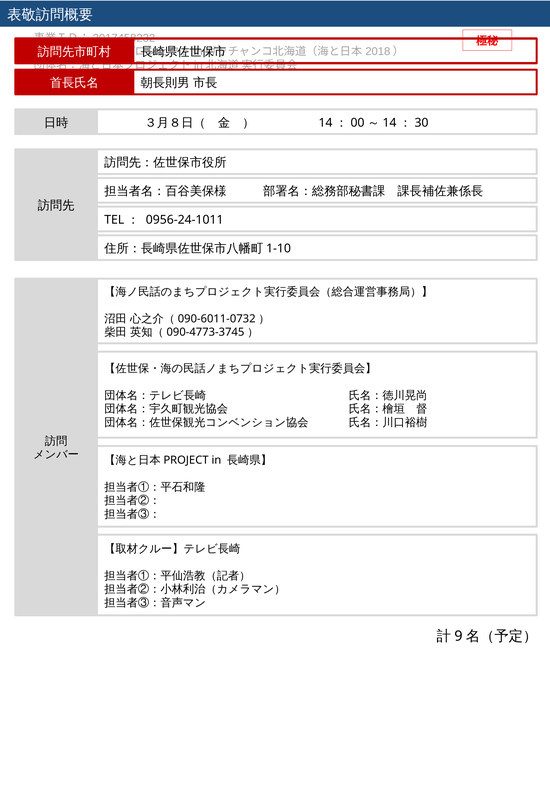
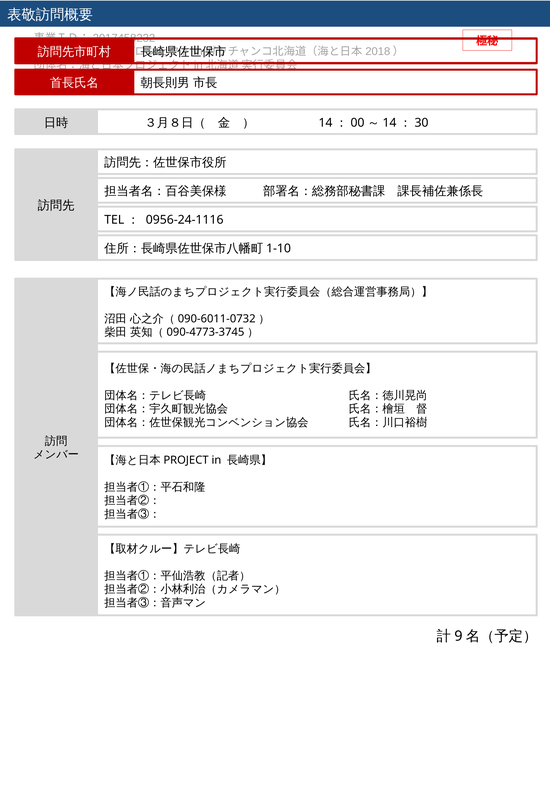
0956-24-1011: 0956-24-1011 -> 0956-24-1116
